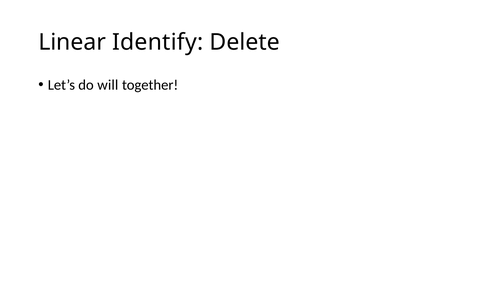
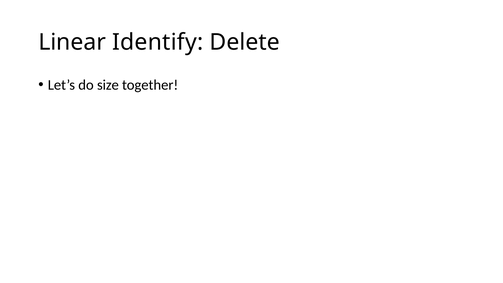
will: will -> size
